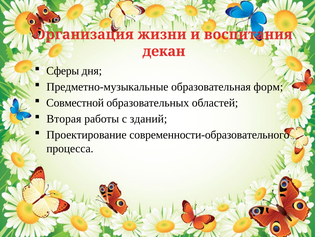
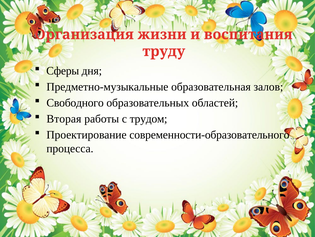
декан: декан -> труду
форм: форм -> залов
Совместной: Совместной -> Свободного
зданий: зданий -> трудом
